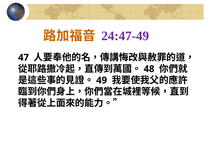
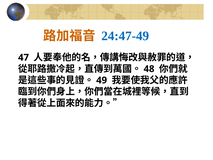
24:47-49 colour: purple -> blue
